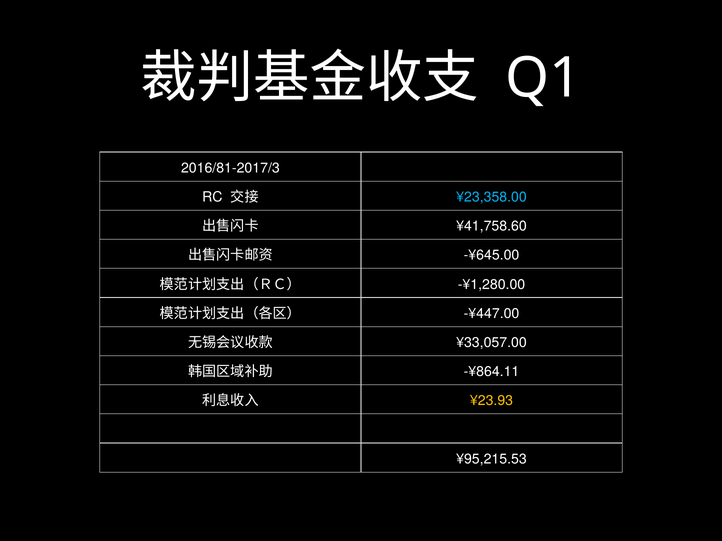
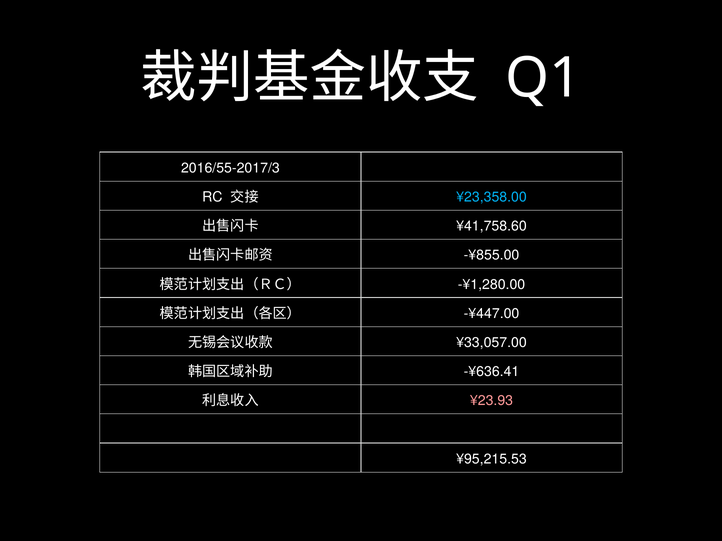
2016/81-2017/3: 2016/81-2017/3 -> 2016/55-2017/3
-¥645.00: -¥645.00 -> -¥855.00
-¥864.11: -¥864.11 -> -¥636.41
¥23.93 colour: yellow -> pink
